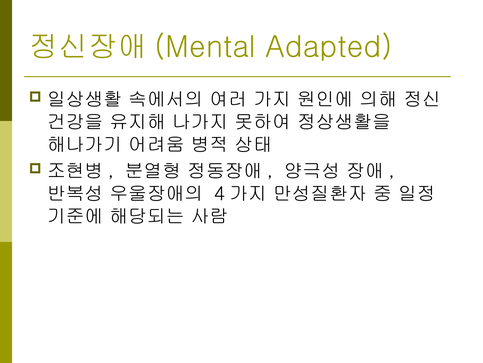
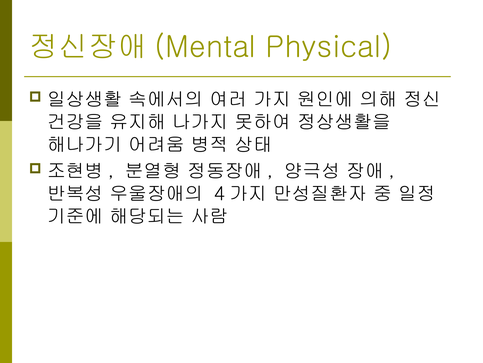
Adapted: Adapted -> Physical
